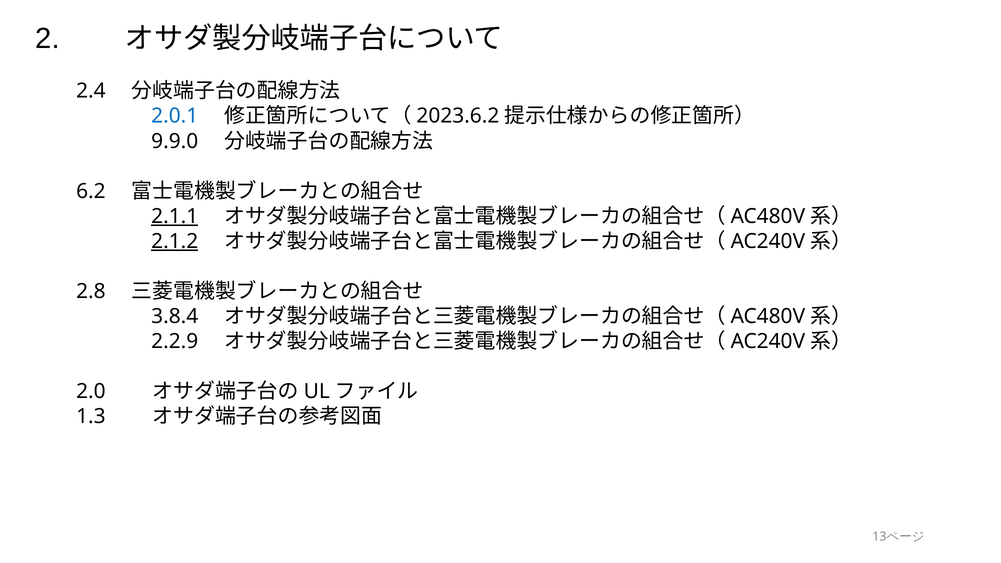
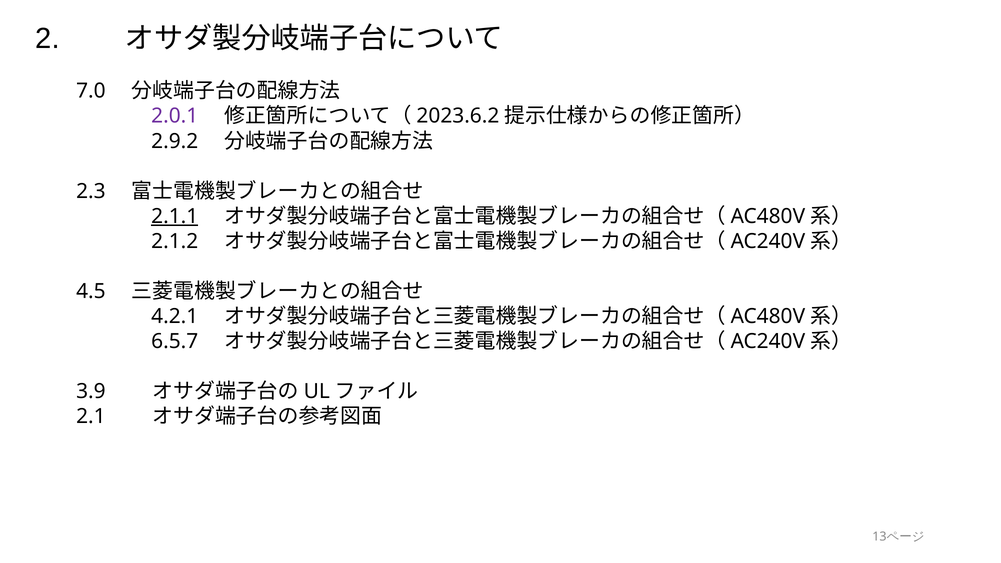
2.4: 2.4 -> 7.0
2.0.1 colour: blue -> purple
9.9.0: 9.9.0 -> 2.9.2
6.2: 6.2 -> 2.3
2.1.2 underline: present -> none
2.8: 2.8 -> 4.5
3.8.4: 3.8.4 -> 4.2.1
2.2.9: 2.2.9 -> 6.5.7
2.0: 2.0 -> 3.9
1.3: 1.3 -> 2.1
